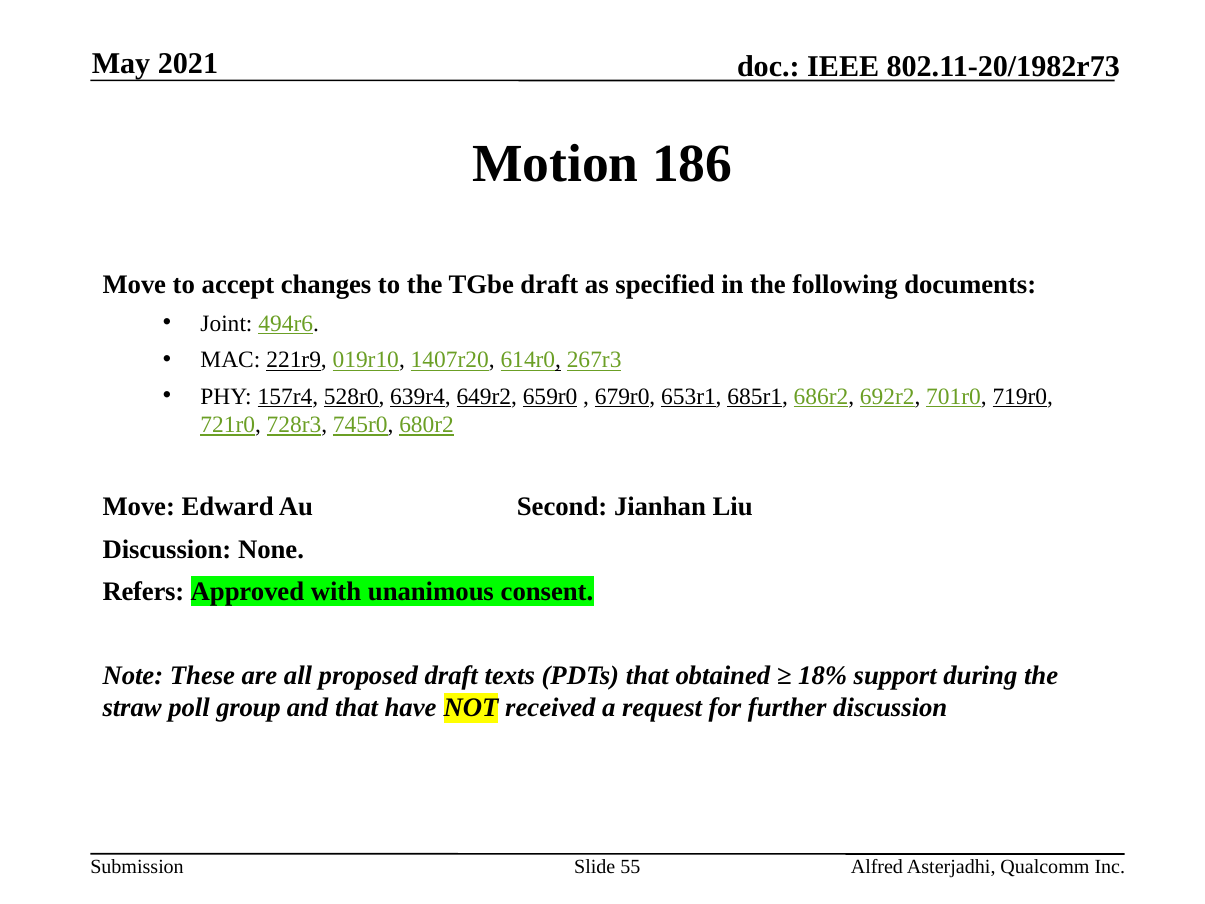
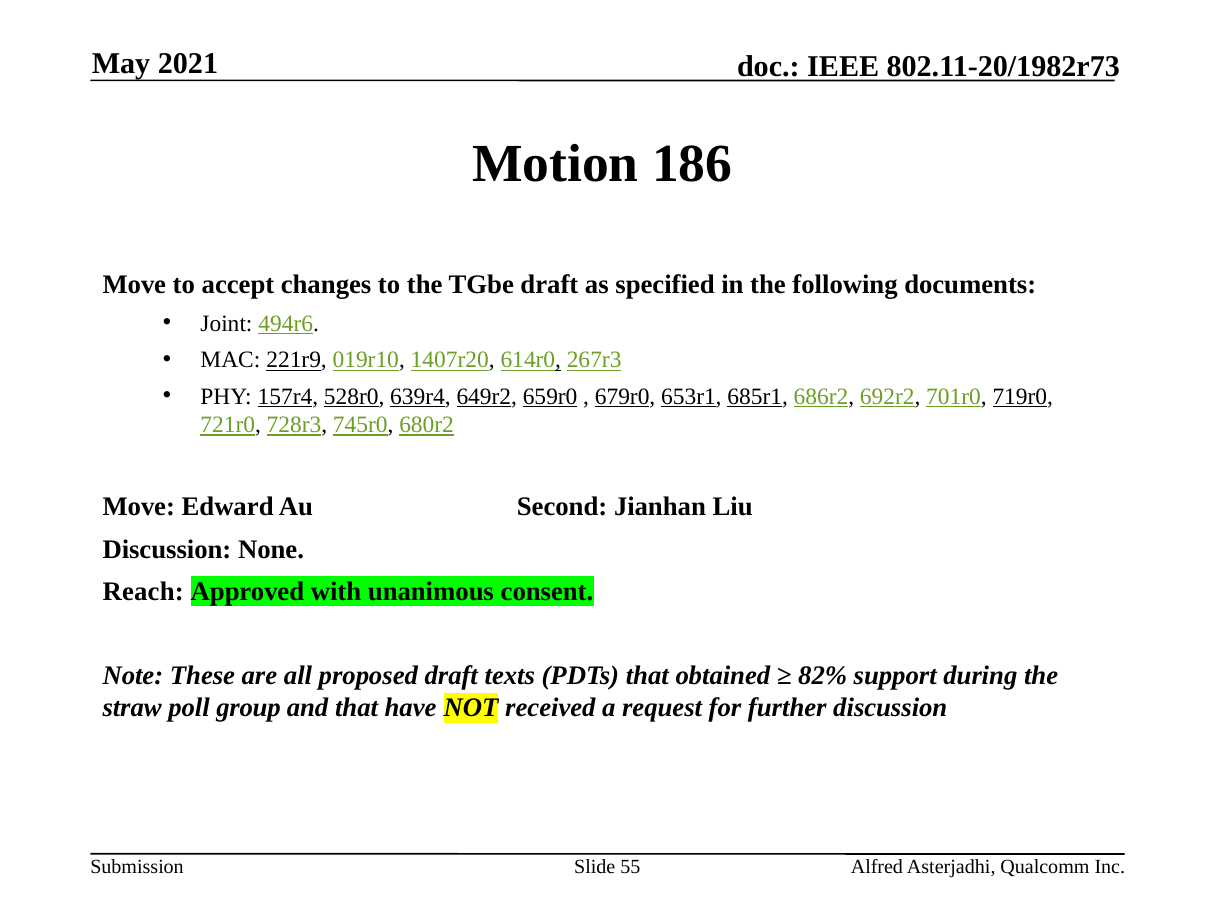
Refers: Refers -> Reach
18%: 18% -> 82%
